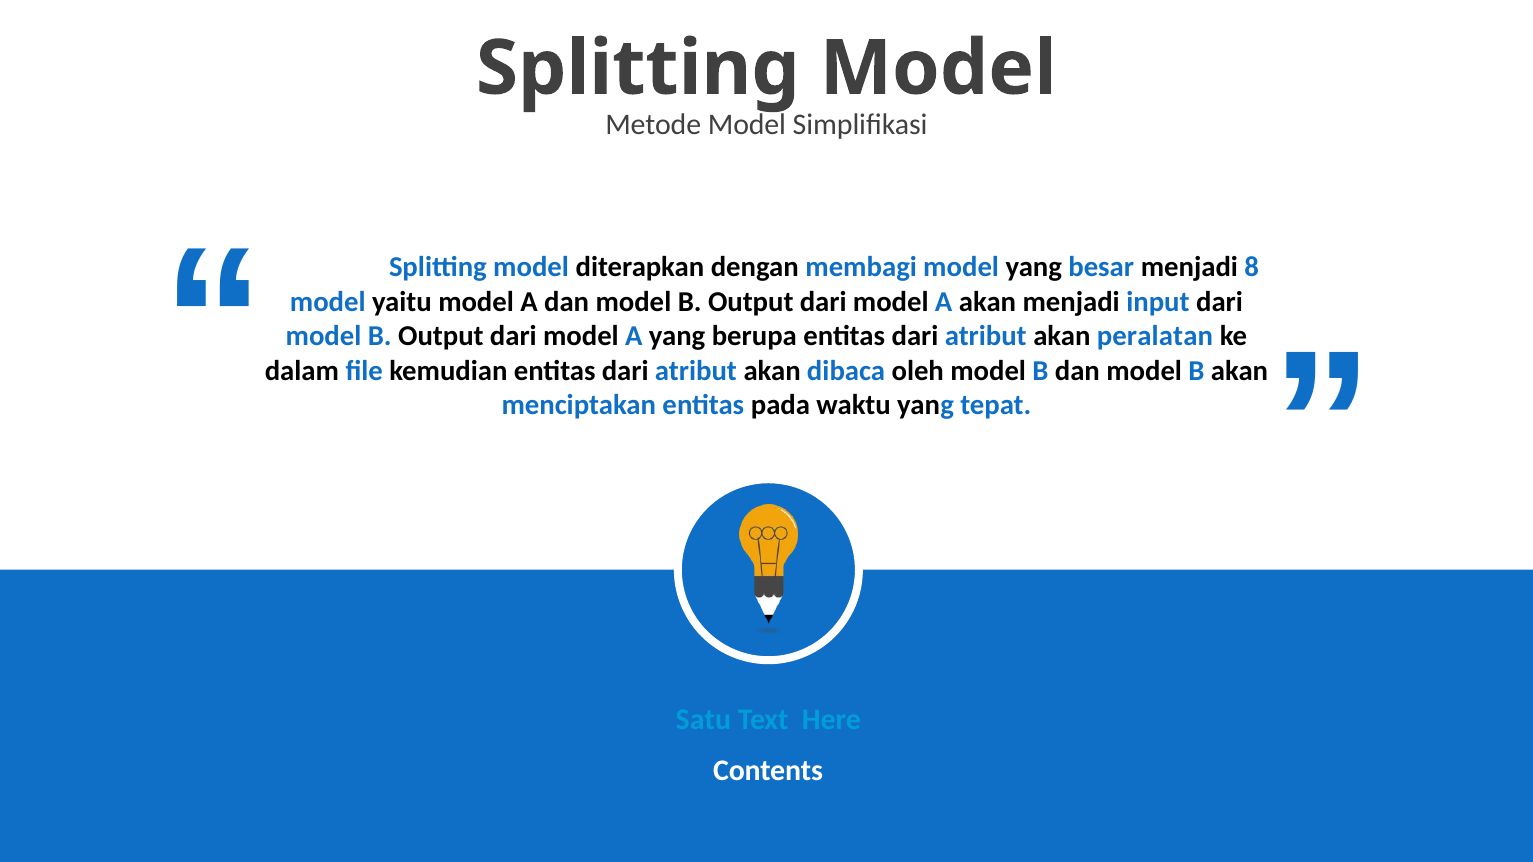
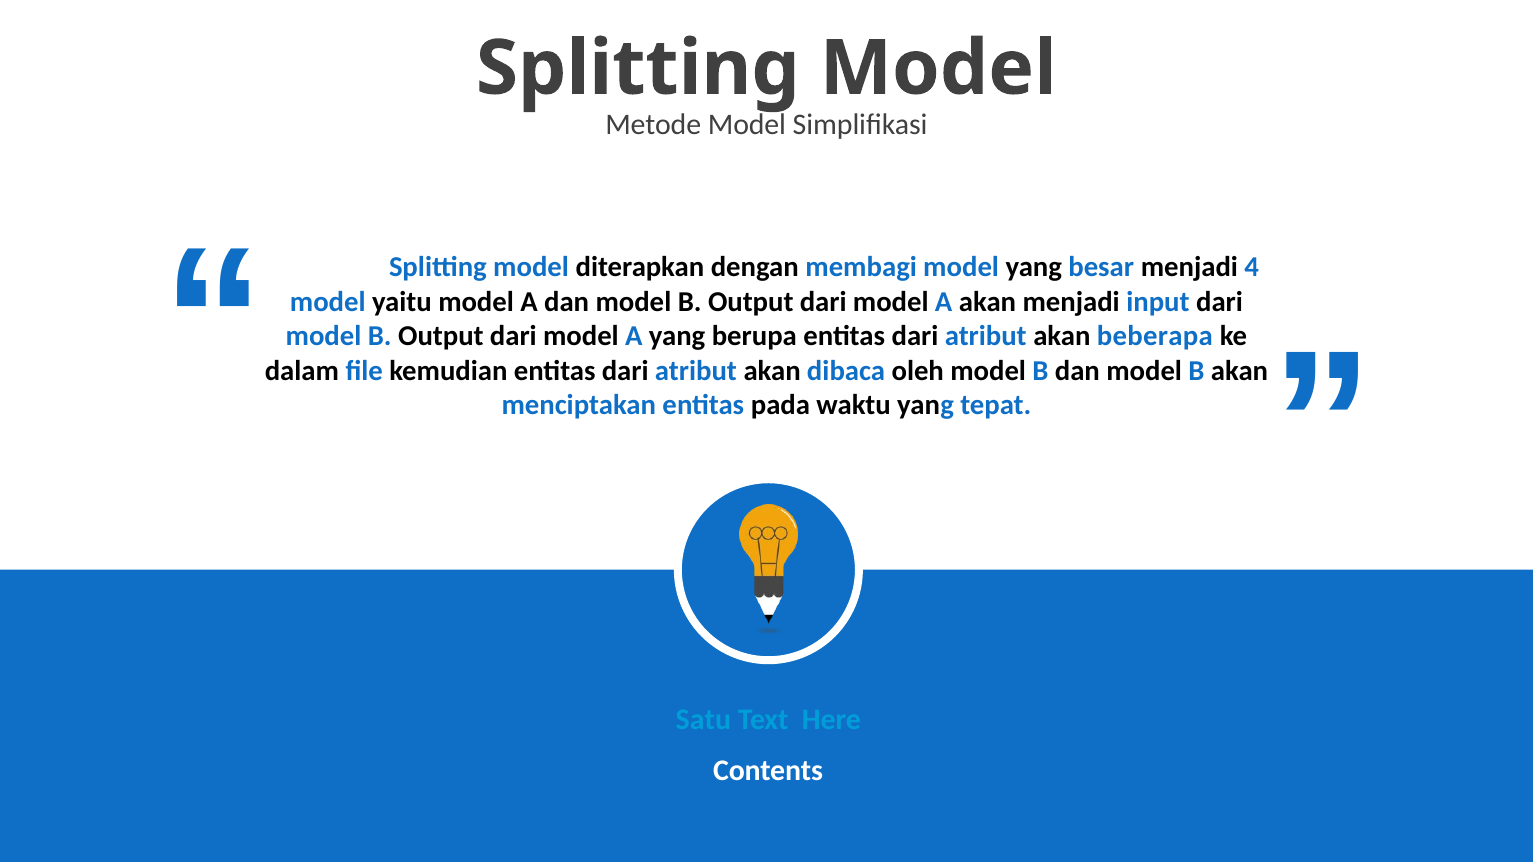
8: 8 -> 4
peralatan: peralatan -> beberapa
